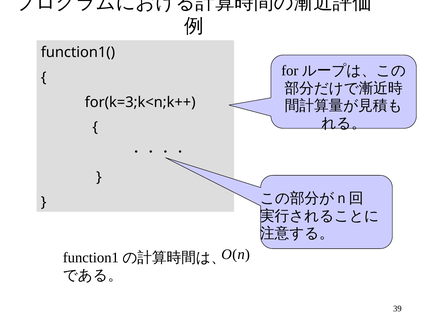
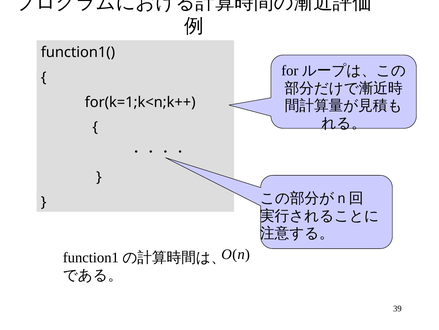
for(k=3;k<n;k++: for(k=3;k<n;k++ -> for(k=1;k<n;k++
